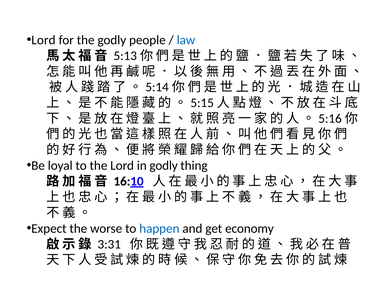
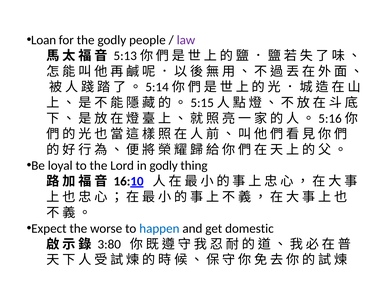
Lord at (43, 40): Lord -> Loan
law colour: blue -> purple
economy: economy -> domestic
3:31: 3:31 -> 3:80
